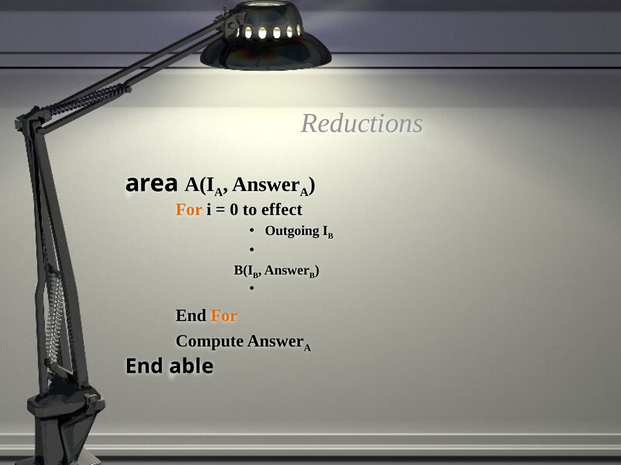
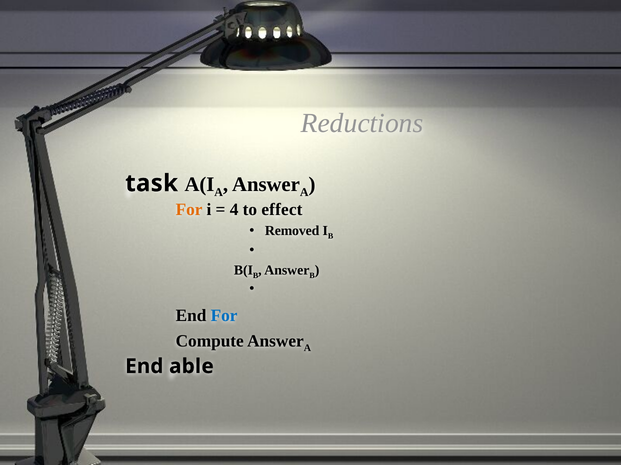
area: area -> task
0: 0 -> 4
Outgoing: Outgoing -> Removed
For at (224, 316) colour: orange -> blue
